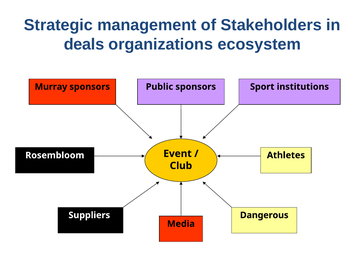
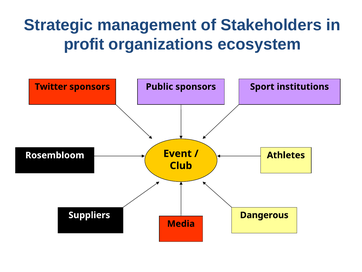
deals: deals -> profit
Murray: Murray -> Twitter
